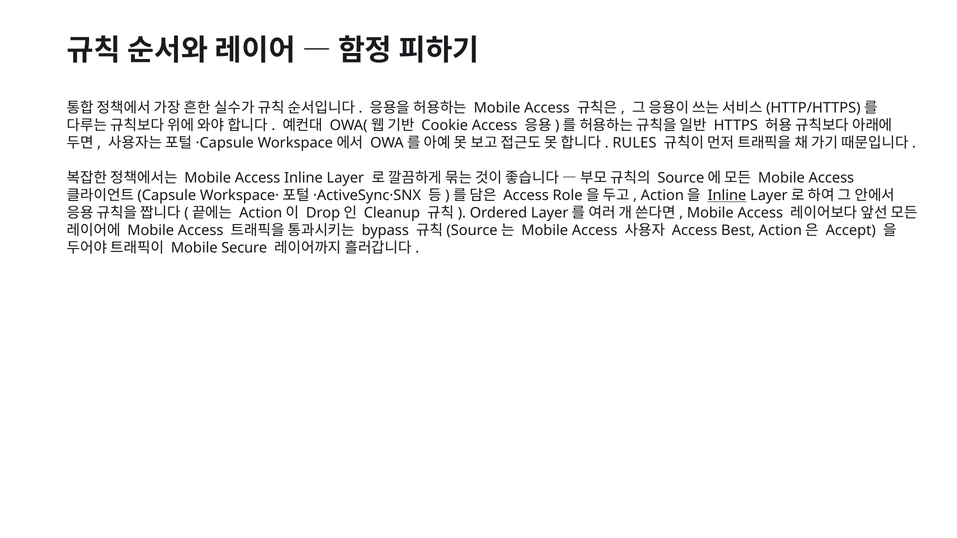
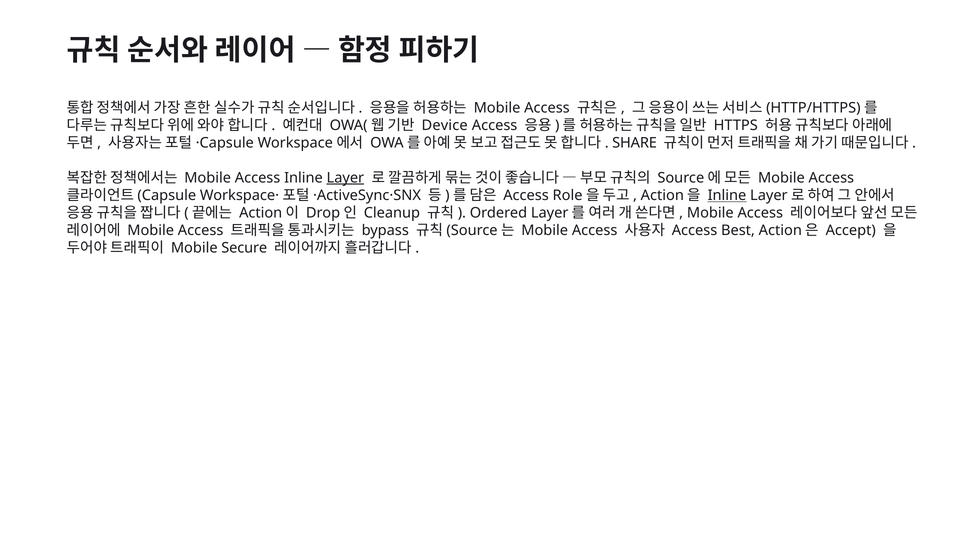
Cookie: Cookie -> Device
RULES: RULES -> SHARE
Layer at (345, 178) underline: none -> present
